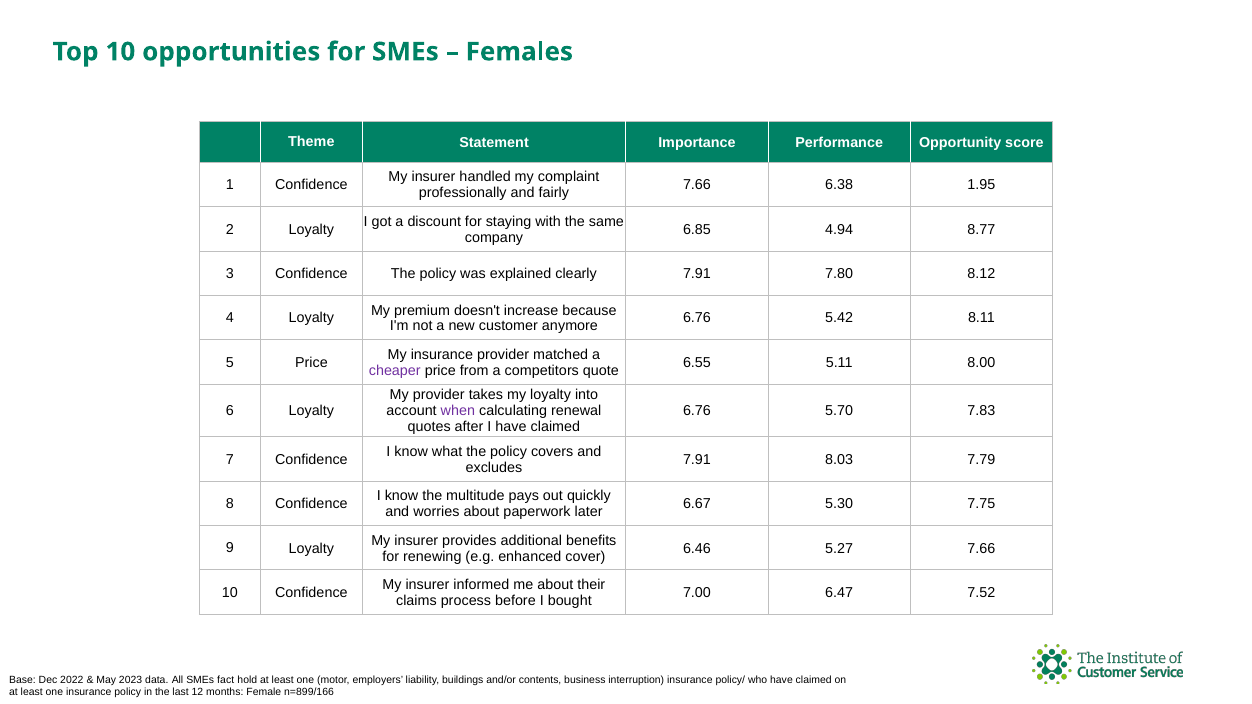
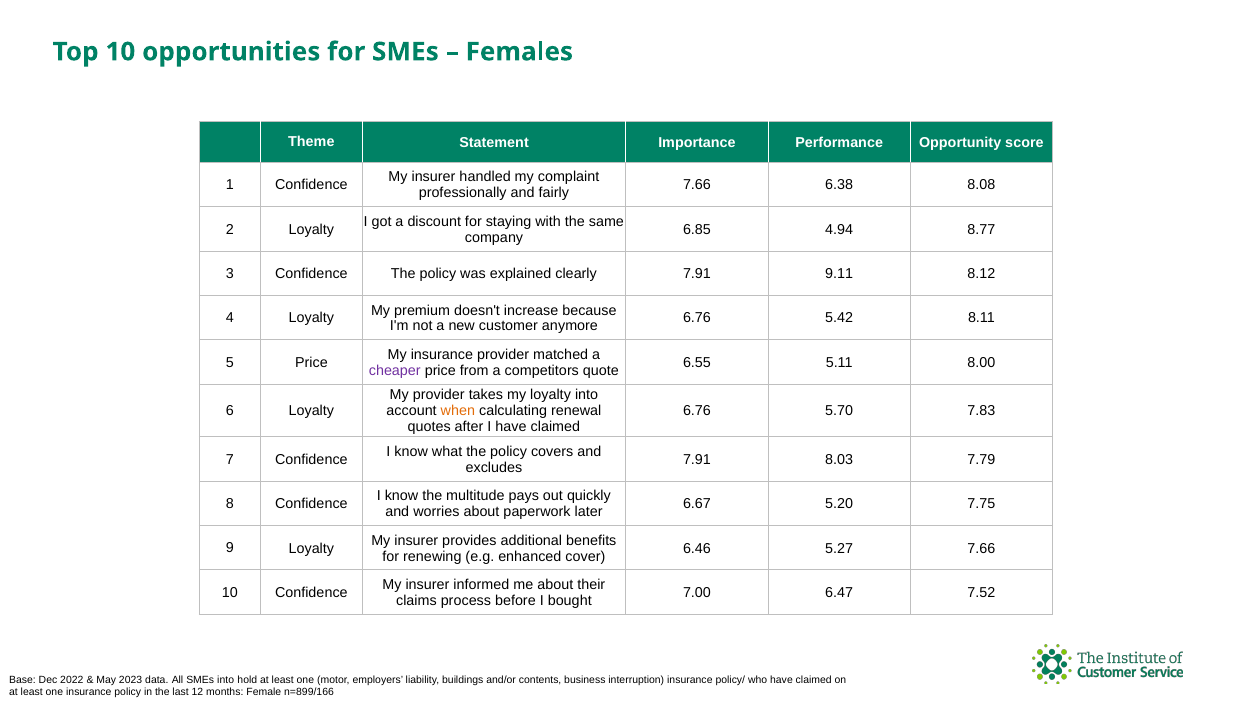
1.95: 1.95 -> 8.08
7.80: 7.80 -> 9.11
when colour: purple -> orange
5.30: 5.30 -> 5.20
SMEs fact: fact -> into
